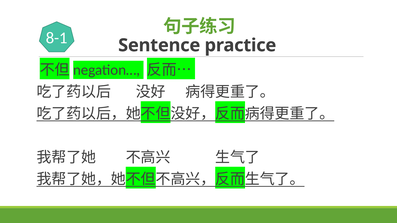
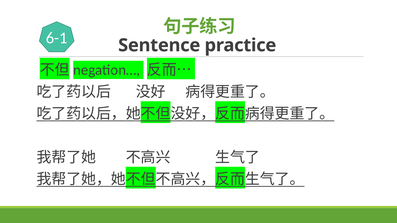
8-1: 8-1 -> 6-1
